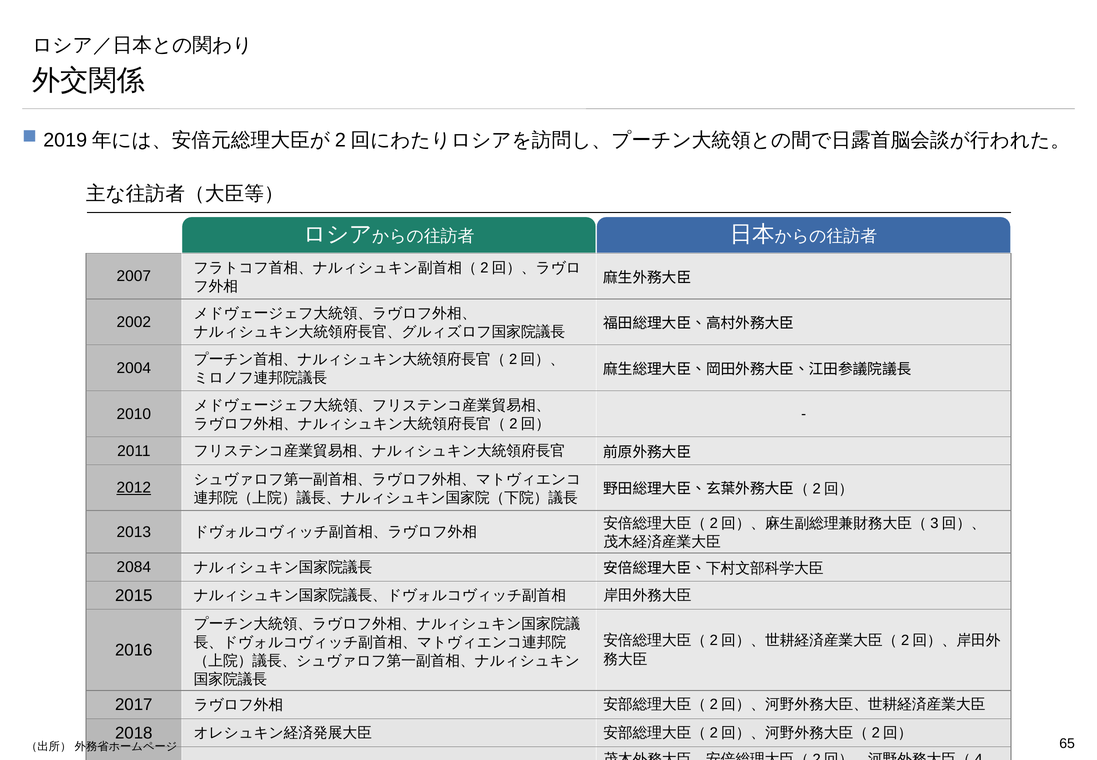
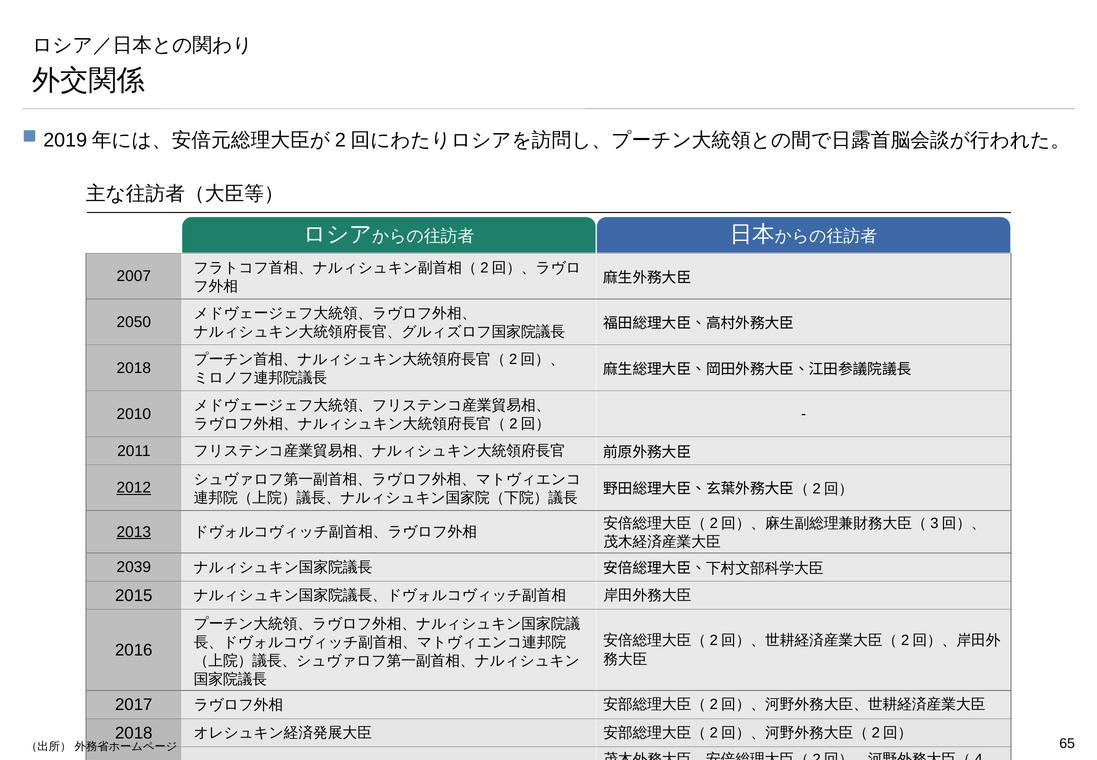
2002: 2002 -> 2050
2004 at (134, 368): 2004 -> 2018
2013 underline: none -> present
2084: 2084 -> 2039
